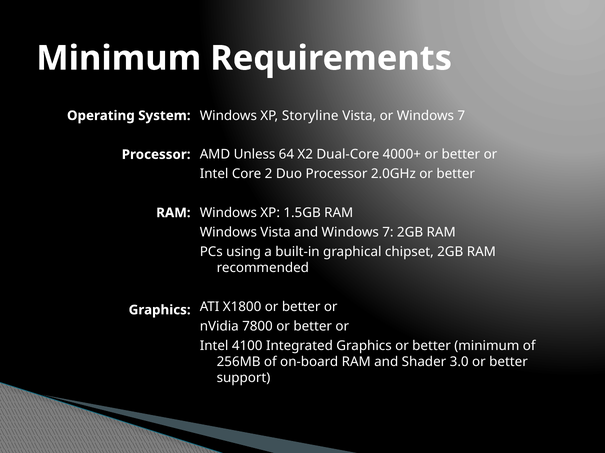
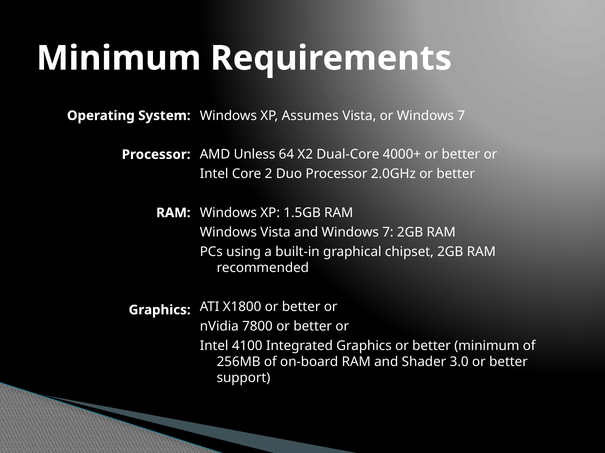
Storyline: Storyline -> Assumes
